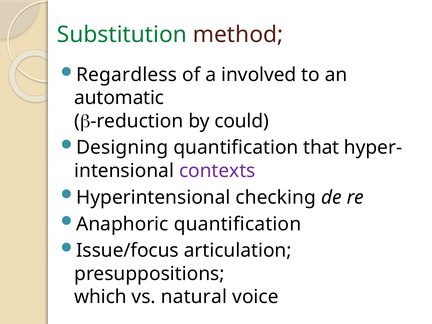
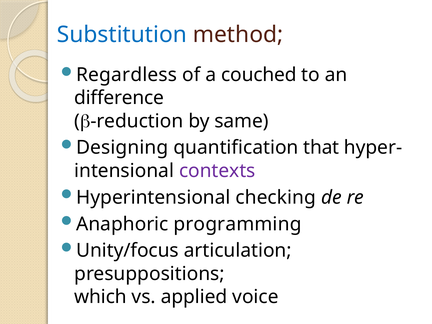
Substitution colour: green -> blue
involved: involved -> couched
automatic: automatic -> difference
could: could -> same
Anaphoric quantification: quantification -> programming
Issue/focus: Issue/focus -> Unity/focus
natural: natural -> applied
